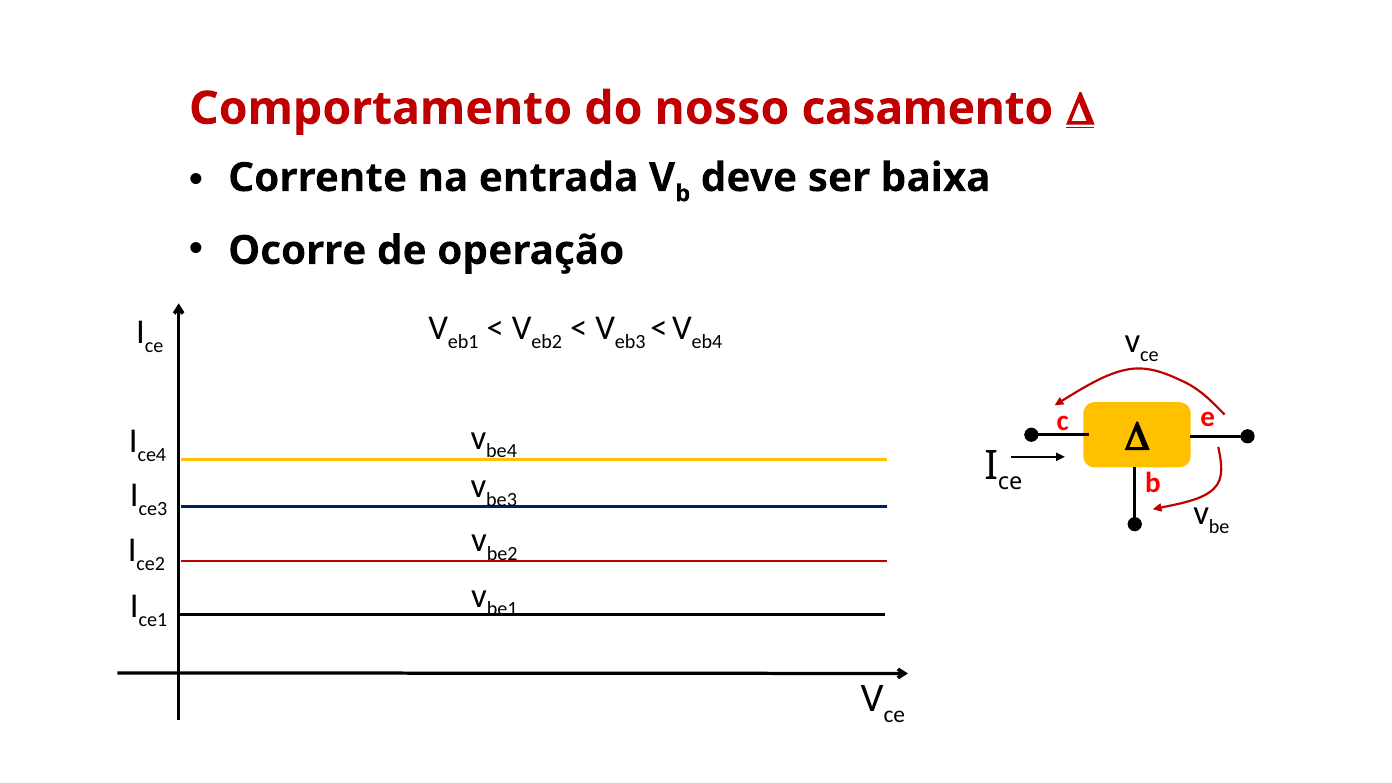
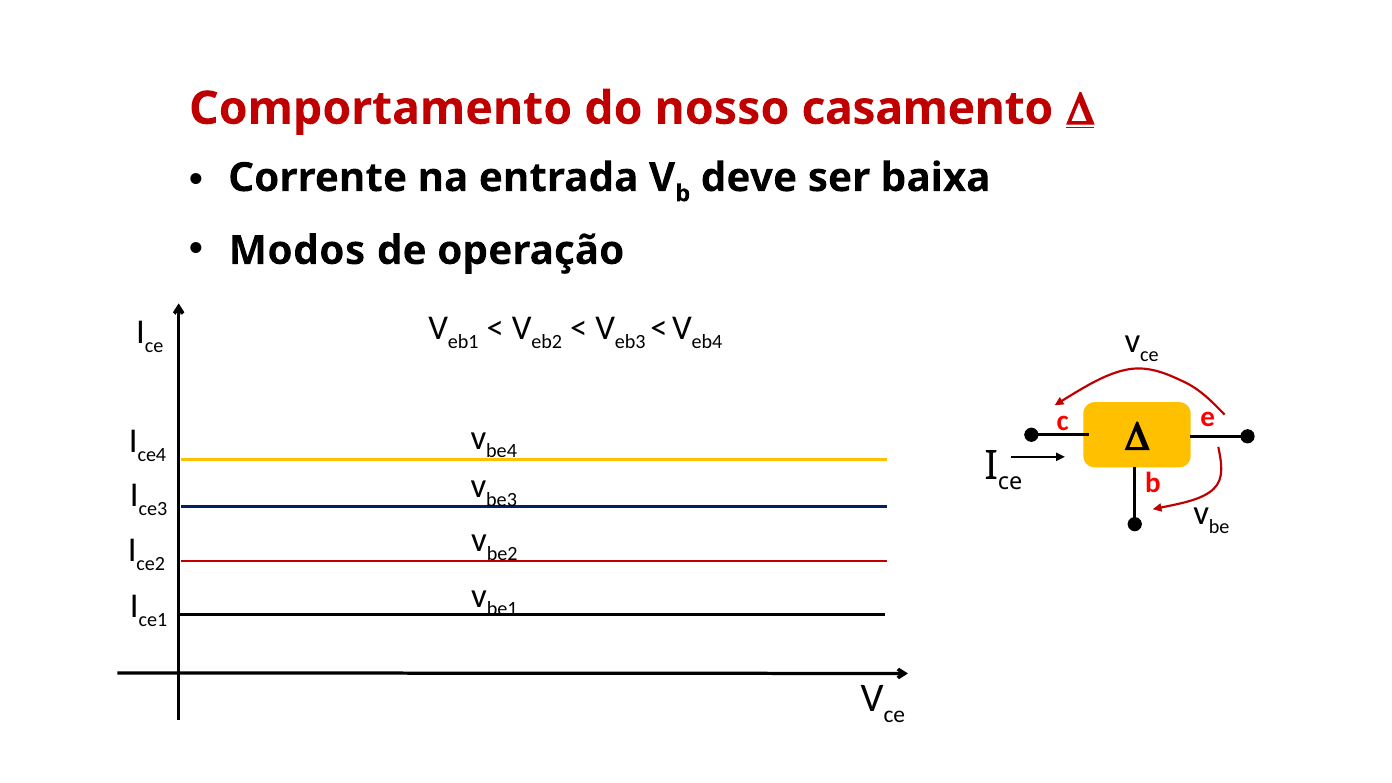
Ocorre: Ocorre -> Modos
